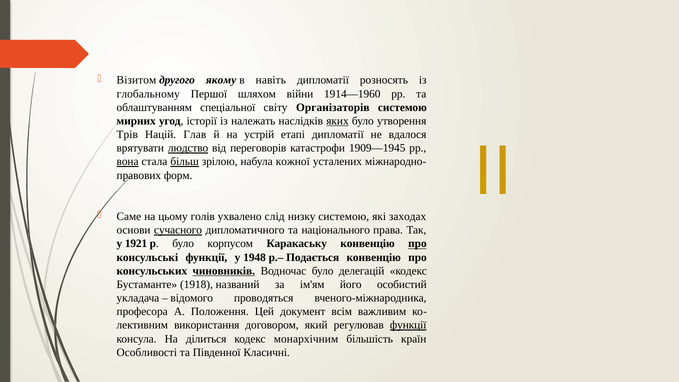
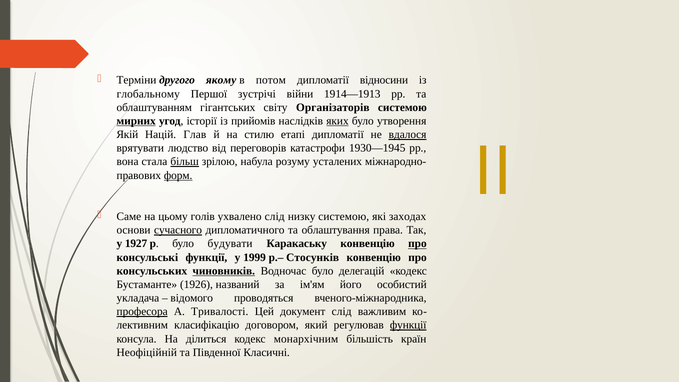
Візитом: Візитом -> Терміни
навіть: навіть -> потом
розносять: розносять -> відносини
шляхом: шляхом -> зустрічі
1914—1960: 1914—1960 -> 1914—1913
спеціальної: спеціальної -> гігантських
мирних underline: none -> present
належать: належать -> прийомів
Трів: Трів -> Якій
устрій: устрій -> стилю
вдалося underline: none -> present
людство underline: present -> none
1909—1945: 1909—1945 -> 1930—1945
вона underline: present -> none
кожної: кожної -> розуму
форм underline: none -> present
національного: національного -> облаштування
1921: 1921 -> 1927
корпусом: корпусом -> будувати
1948: 1948 -> 1999
Подається: Подається -> Стосунків
1918: 1918 -> 1926
професора underline: none -> present
Положення: Положення -> Тривалості
документ всім: всім -> слід
використання: використання -> класифікацію
Особливості: Особливості -> Неофіційній
